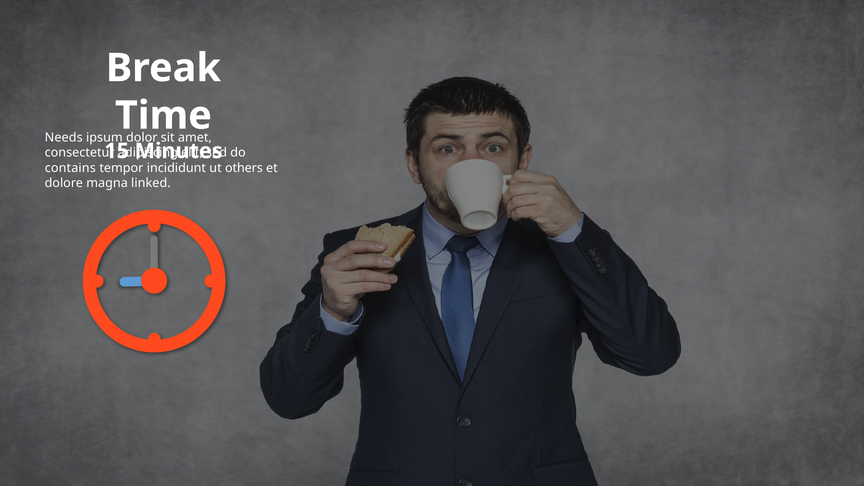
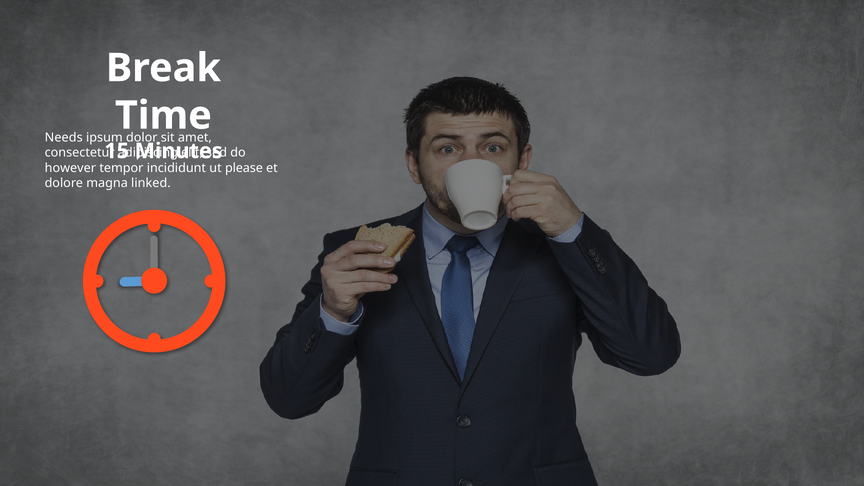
contains: contains -> however
others: others -> please
